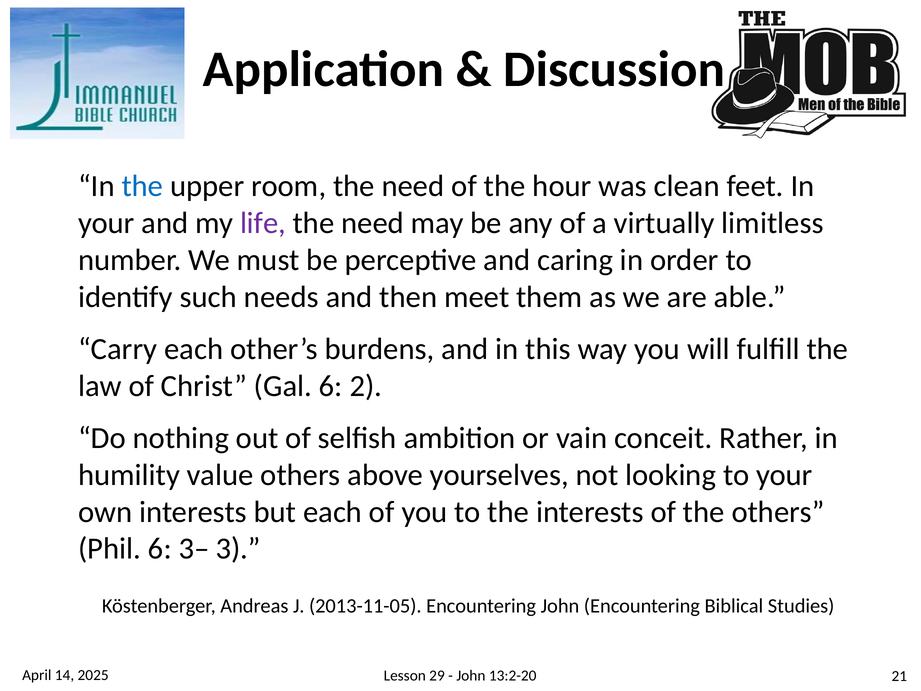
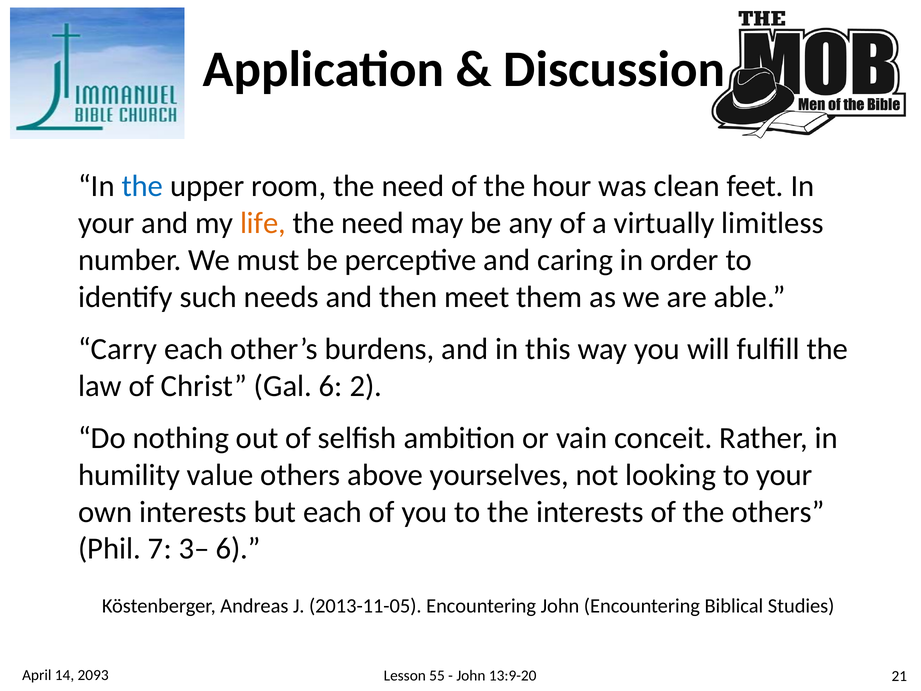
life colour: purple -> orange
Phil 6: 6 -> 7
3– 3: 3 -> 6
2025: 2025 -> 2093
29: 29 -> 55
13:2-20: 13:2-20 -> 13:9-20
